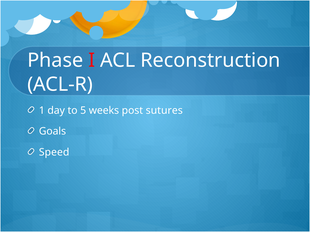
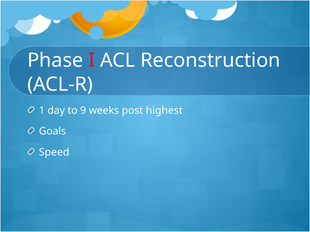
5: 5 -> 9
sutures: sutures -> highest
